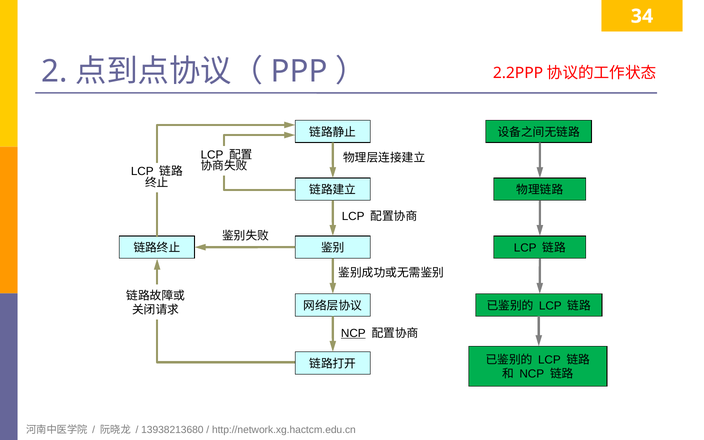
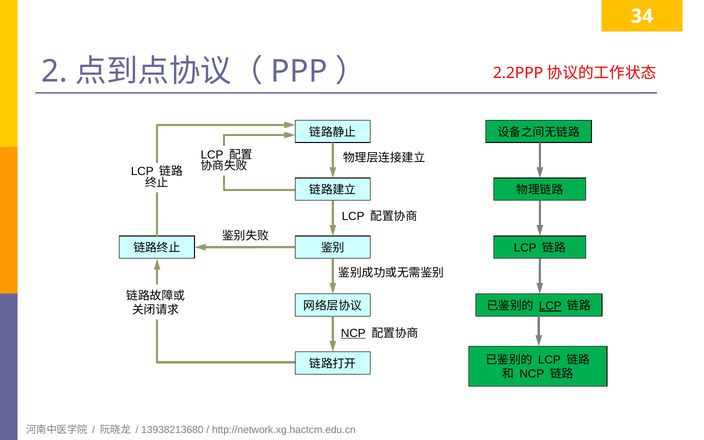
LCP at (550, 306) underline: none -> present
